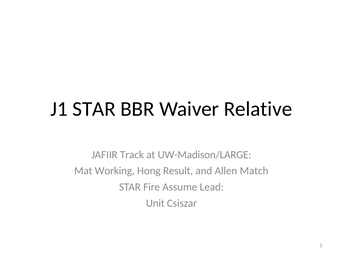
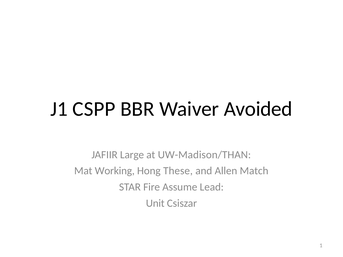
J1 STAR: STAR -> CSPP
Relative: Relative -> Avoided
Track: Track -> Large
UW-Madison/LARGE: UW-Madison/LARGE -> UW-Madison/THAN
Result: Result -> These
